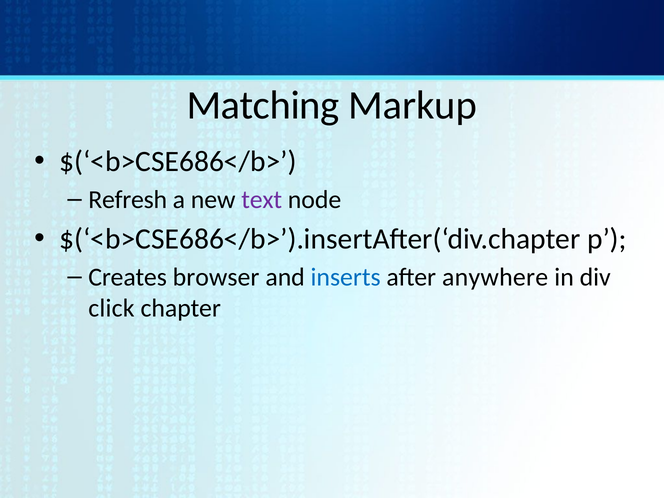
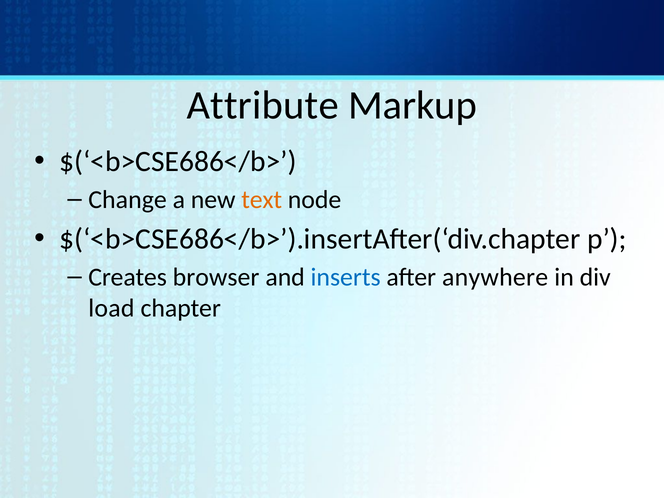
Matching: Matching -> Attribute
Refresh: Refresh -> Change
text colour: purple -> orange
click: click -> load
